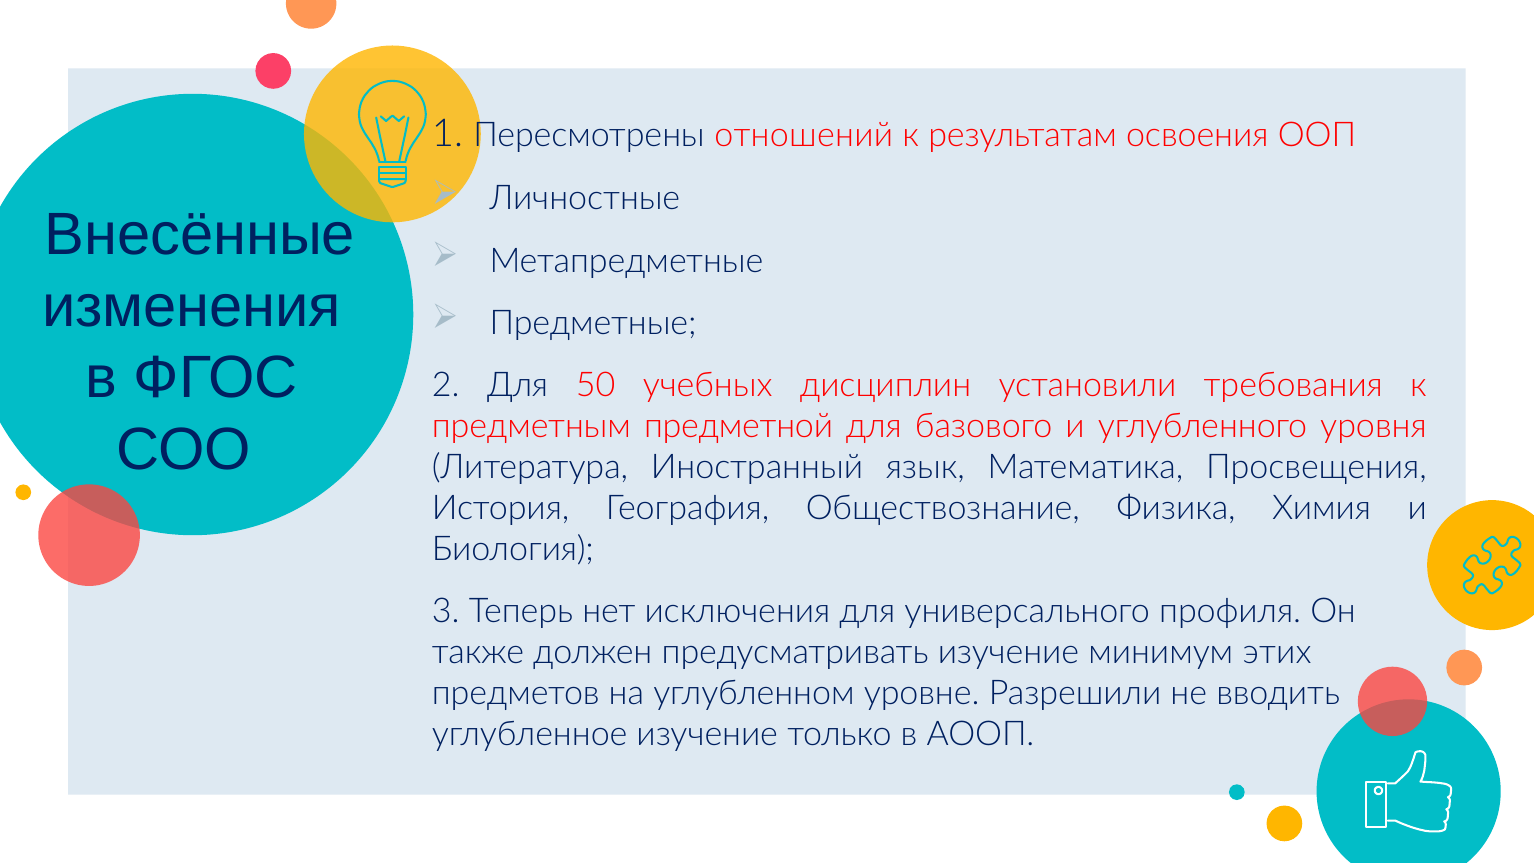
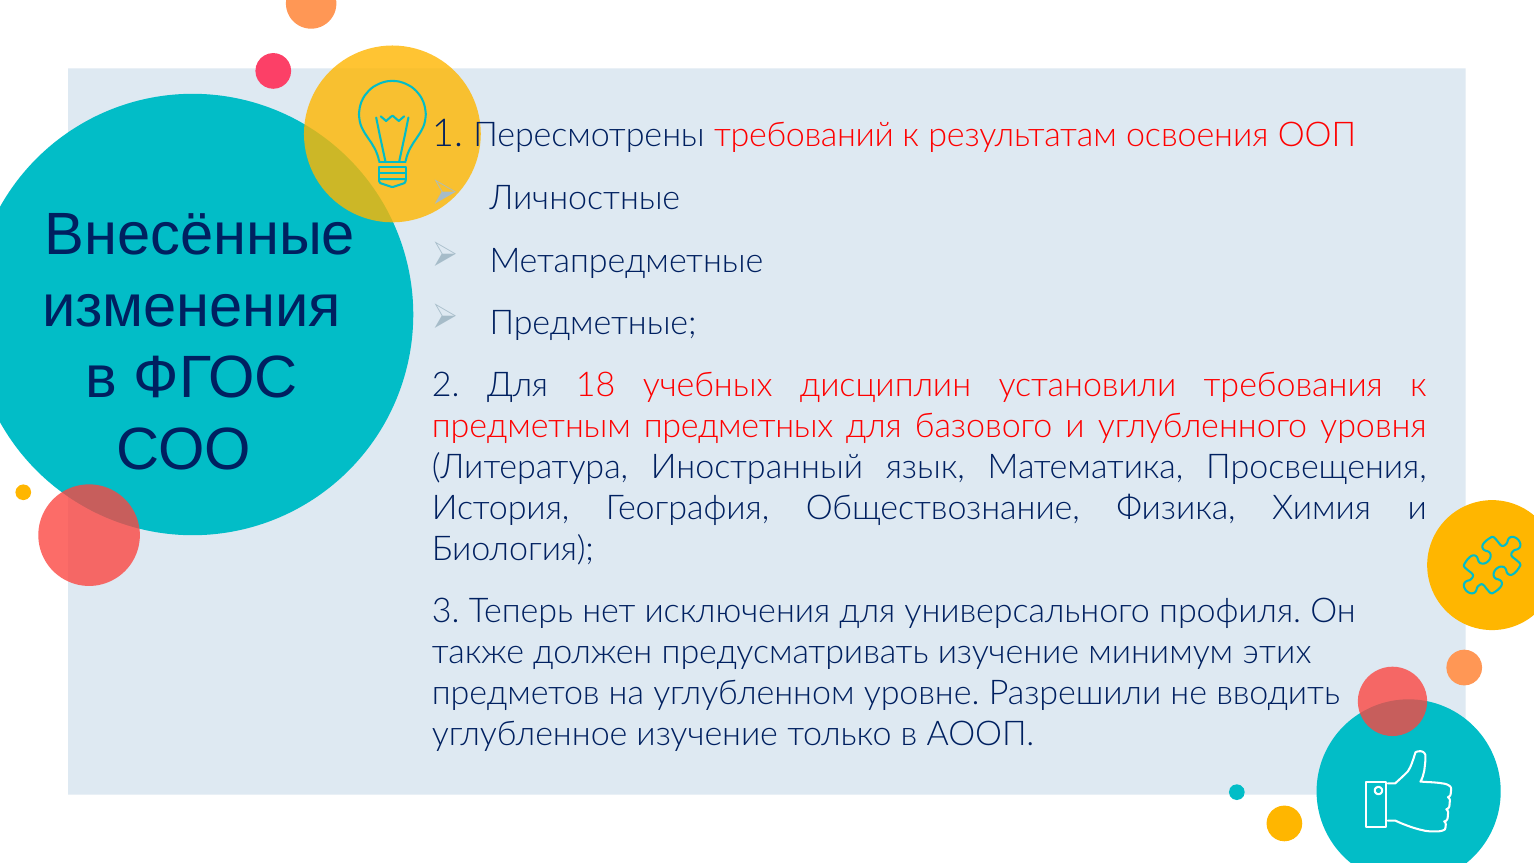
отношений: отношений -> требований
50: 50 -> 18
предметной: предметной -> предметных
